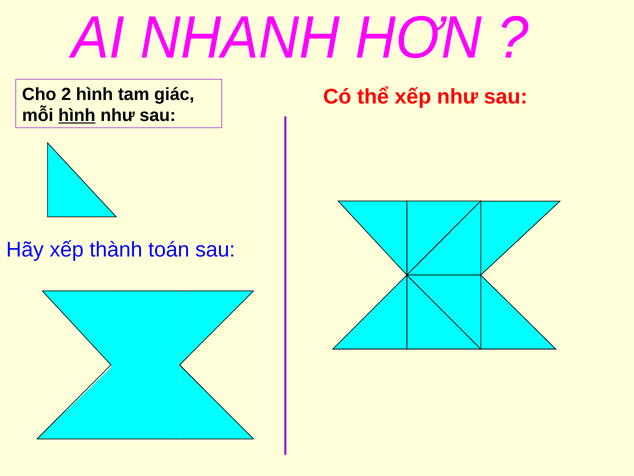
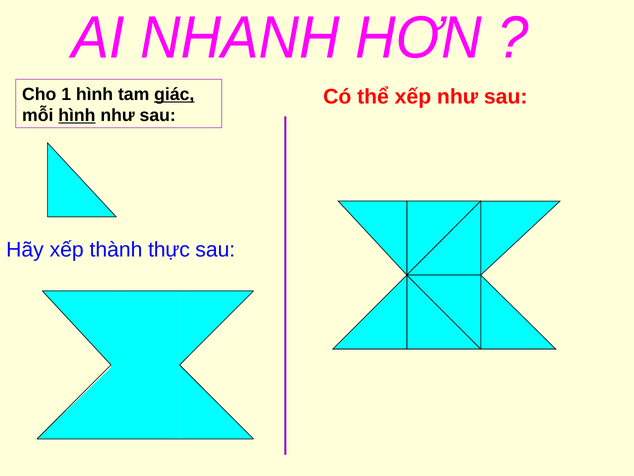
2: 2 -> 1
giác underline: none -> present
toán: toán -> thực
